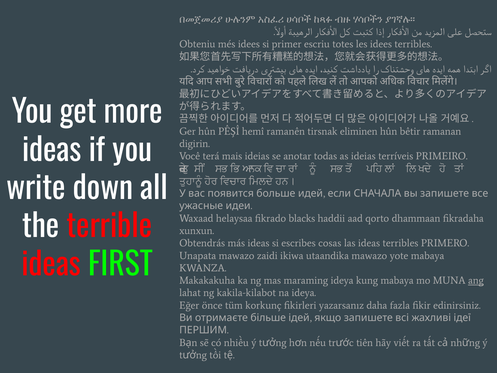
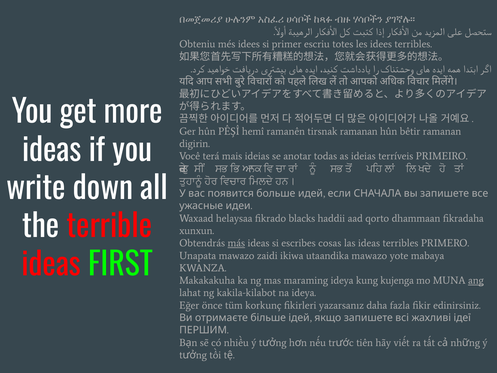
tirsnak eliminen: eliminen -> ramanan
más underline: none -> present
kung mabaya: mabaya -> kujenga
